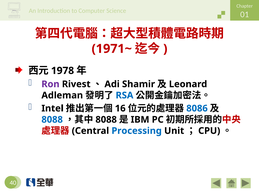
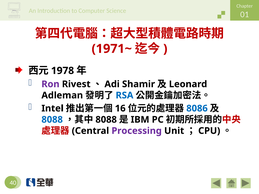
Processing colour: blue -> purple
